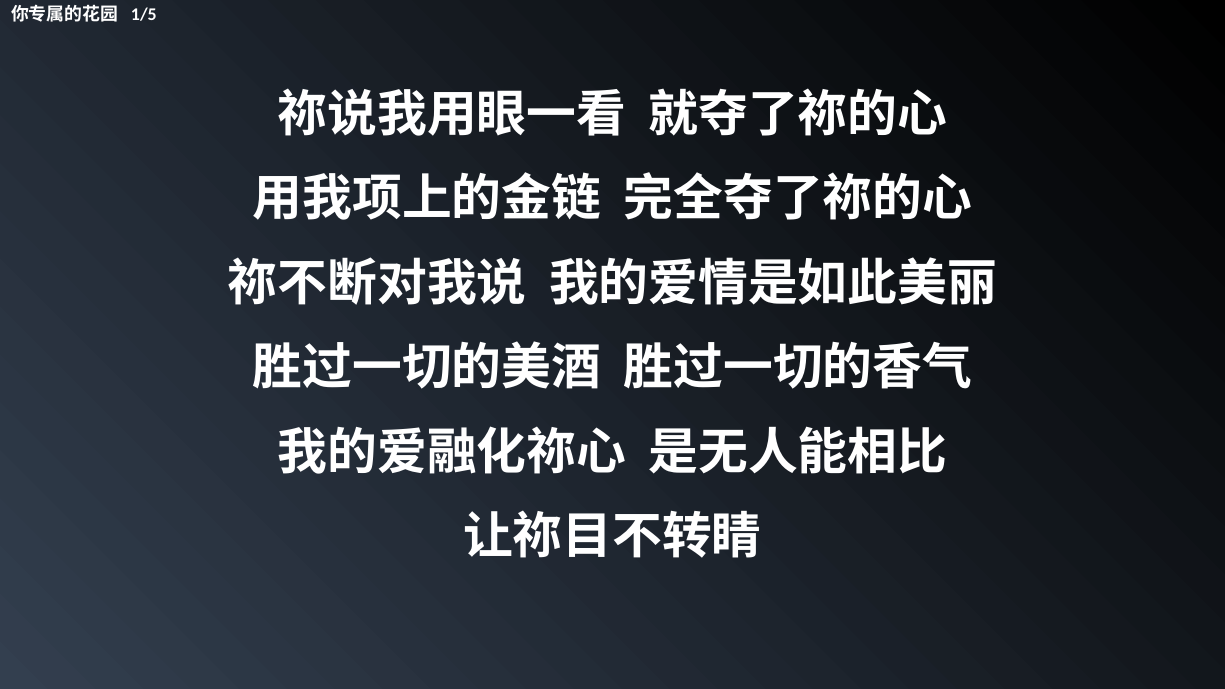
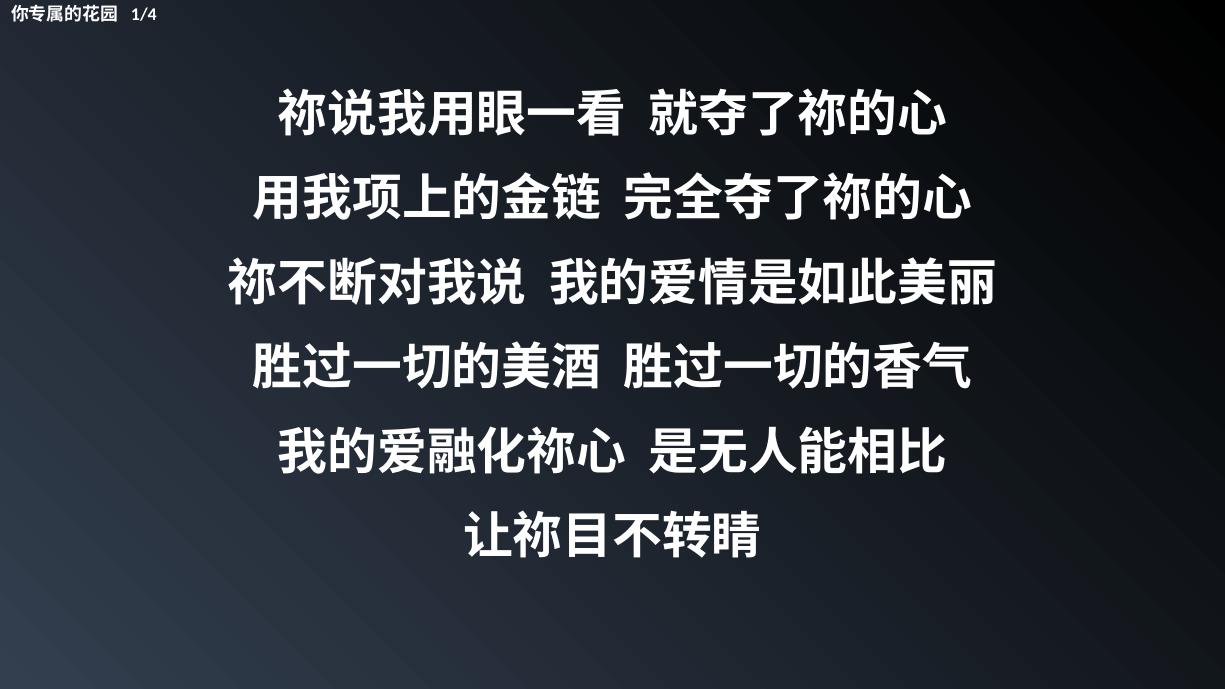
1/5: 1/5 -> 1/4
